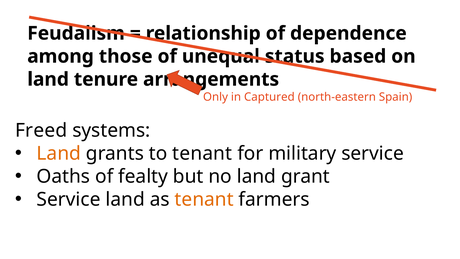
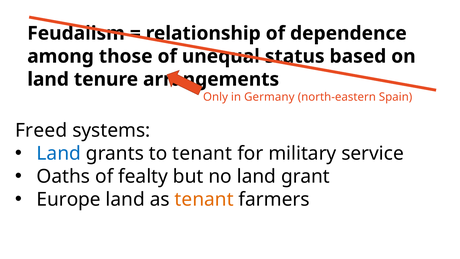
Captured: Captured -> Germany
Land at (59, 153) colour: orange -> blue
Service at (69, 199): Service -> Europe
